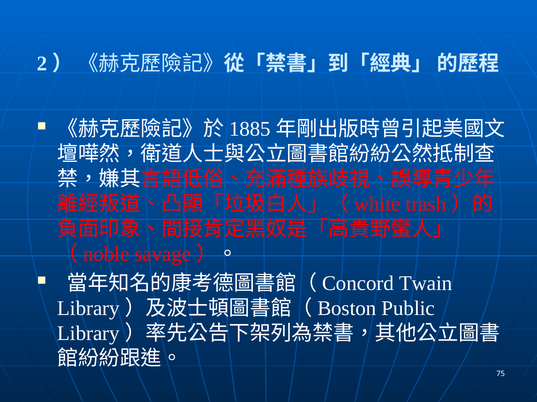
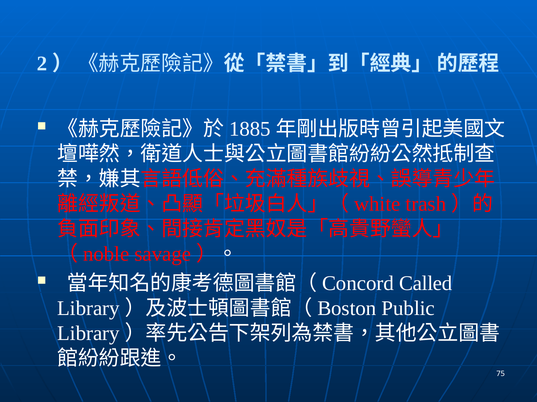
Twain: Twain -> Called
